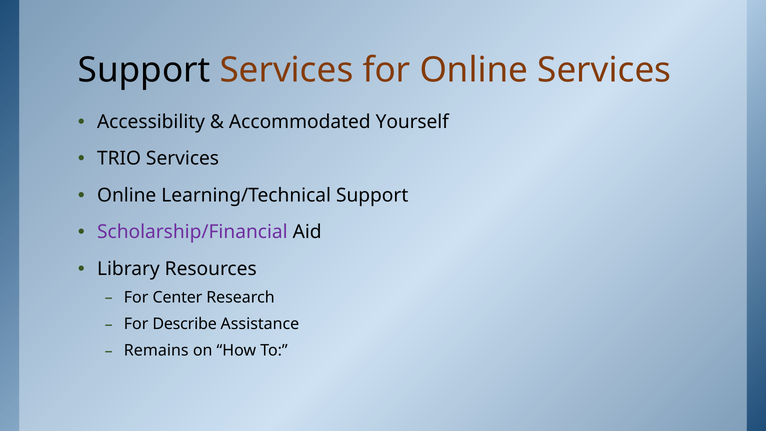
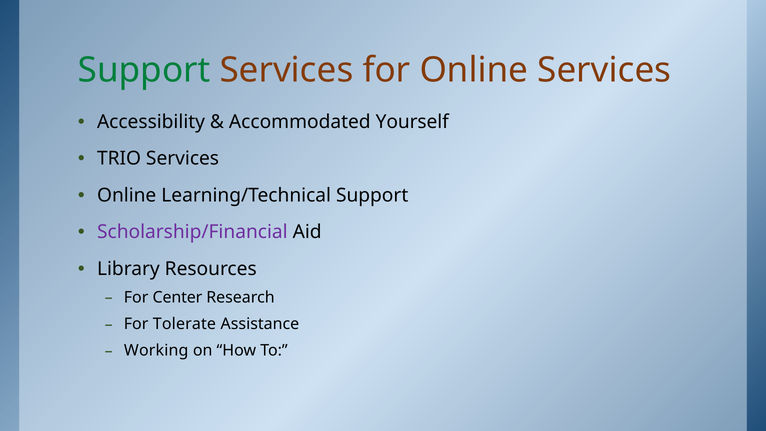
Support at (144, 70) colour: black -> green
Describe: Describe -> Tolerate
Remains: Remains -> Working
